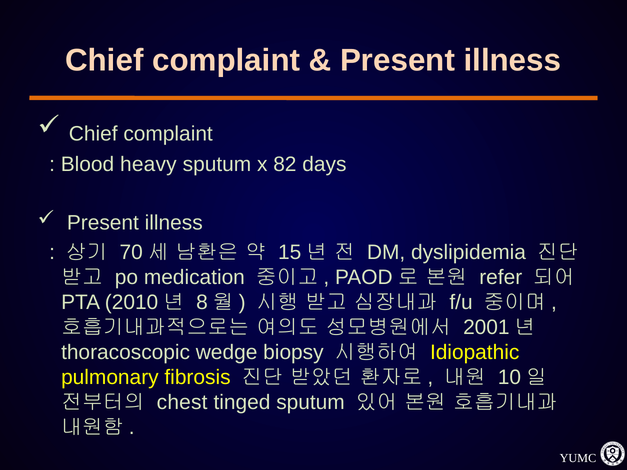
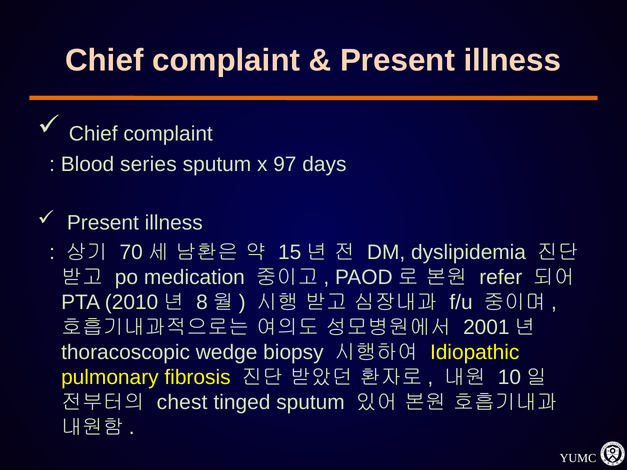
heavy: heavy -> series
82: 82 -> 97
